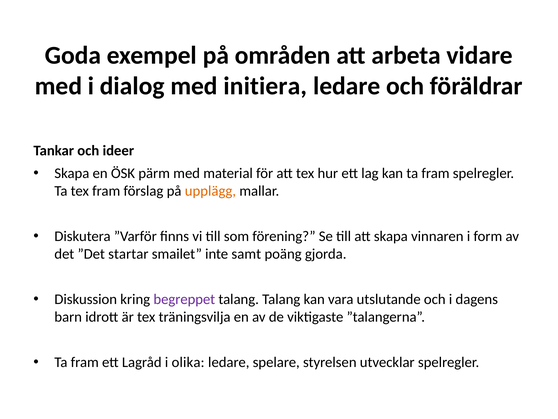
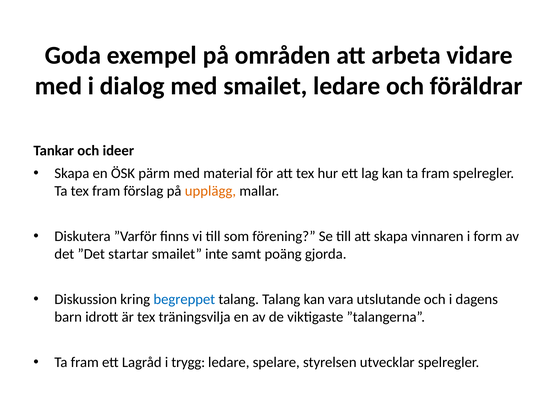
med initiera: initiera -> smailet
begreppet colour: purple -> blue
olika: olika -> trygg
